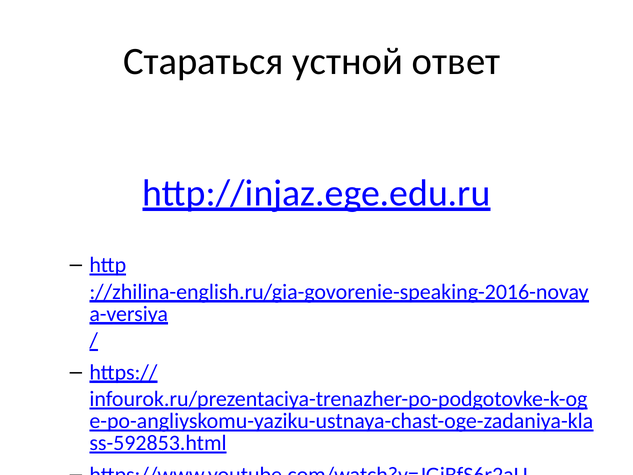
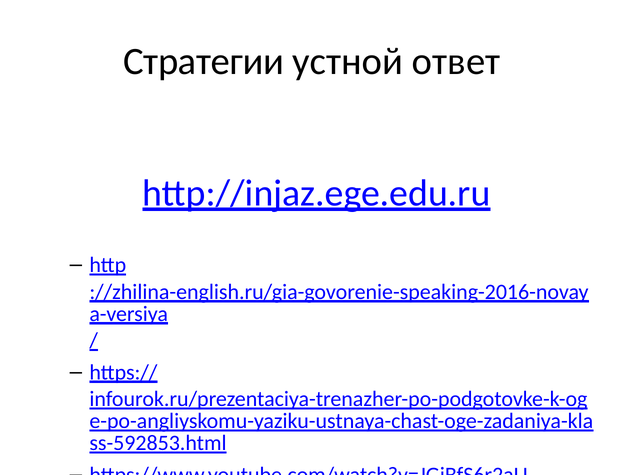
Стараться: Стараться -> Стратегии
